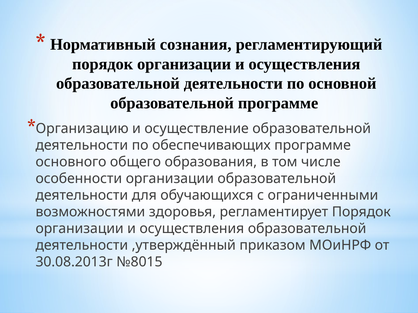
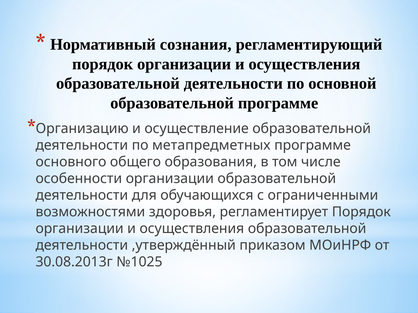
обеспечивающих: обеспечивающих -> метапредметных
№8015: №8015 -> №1025
